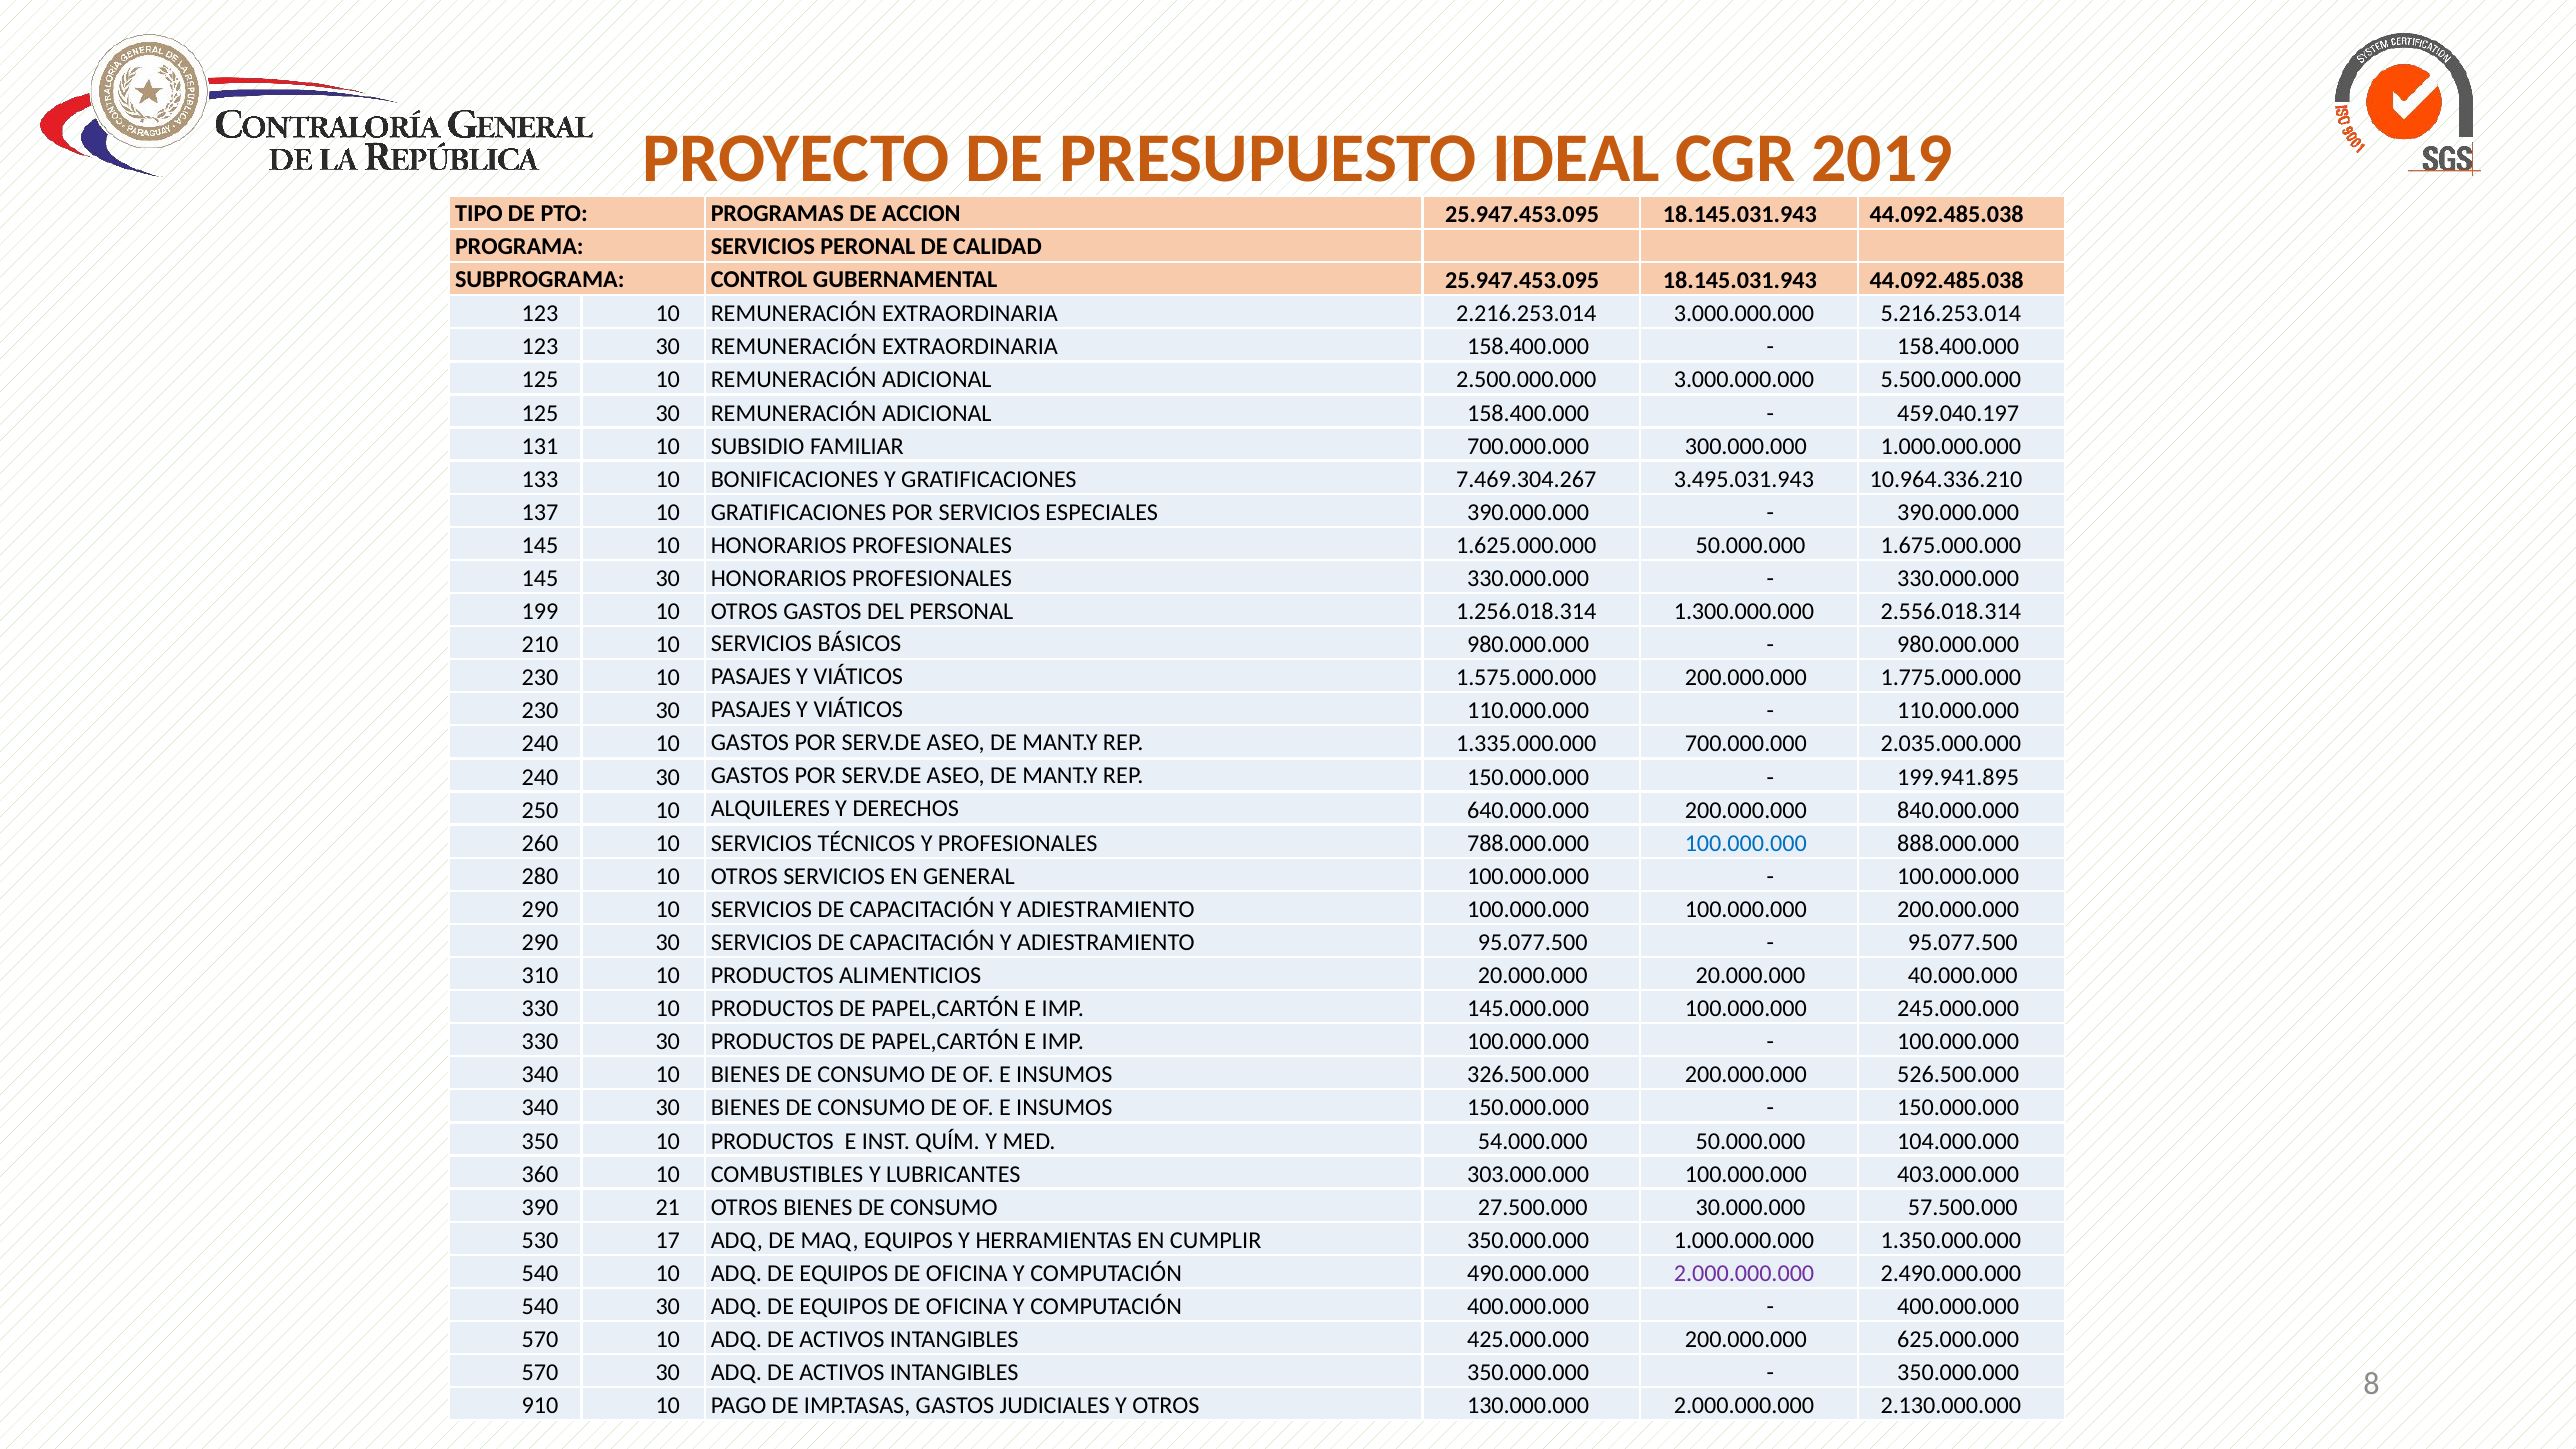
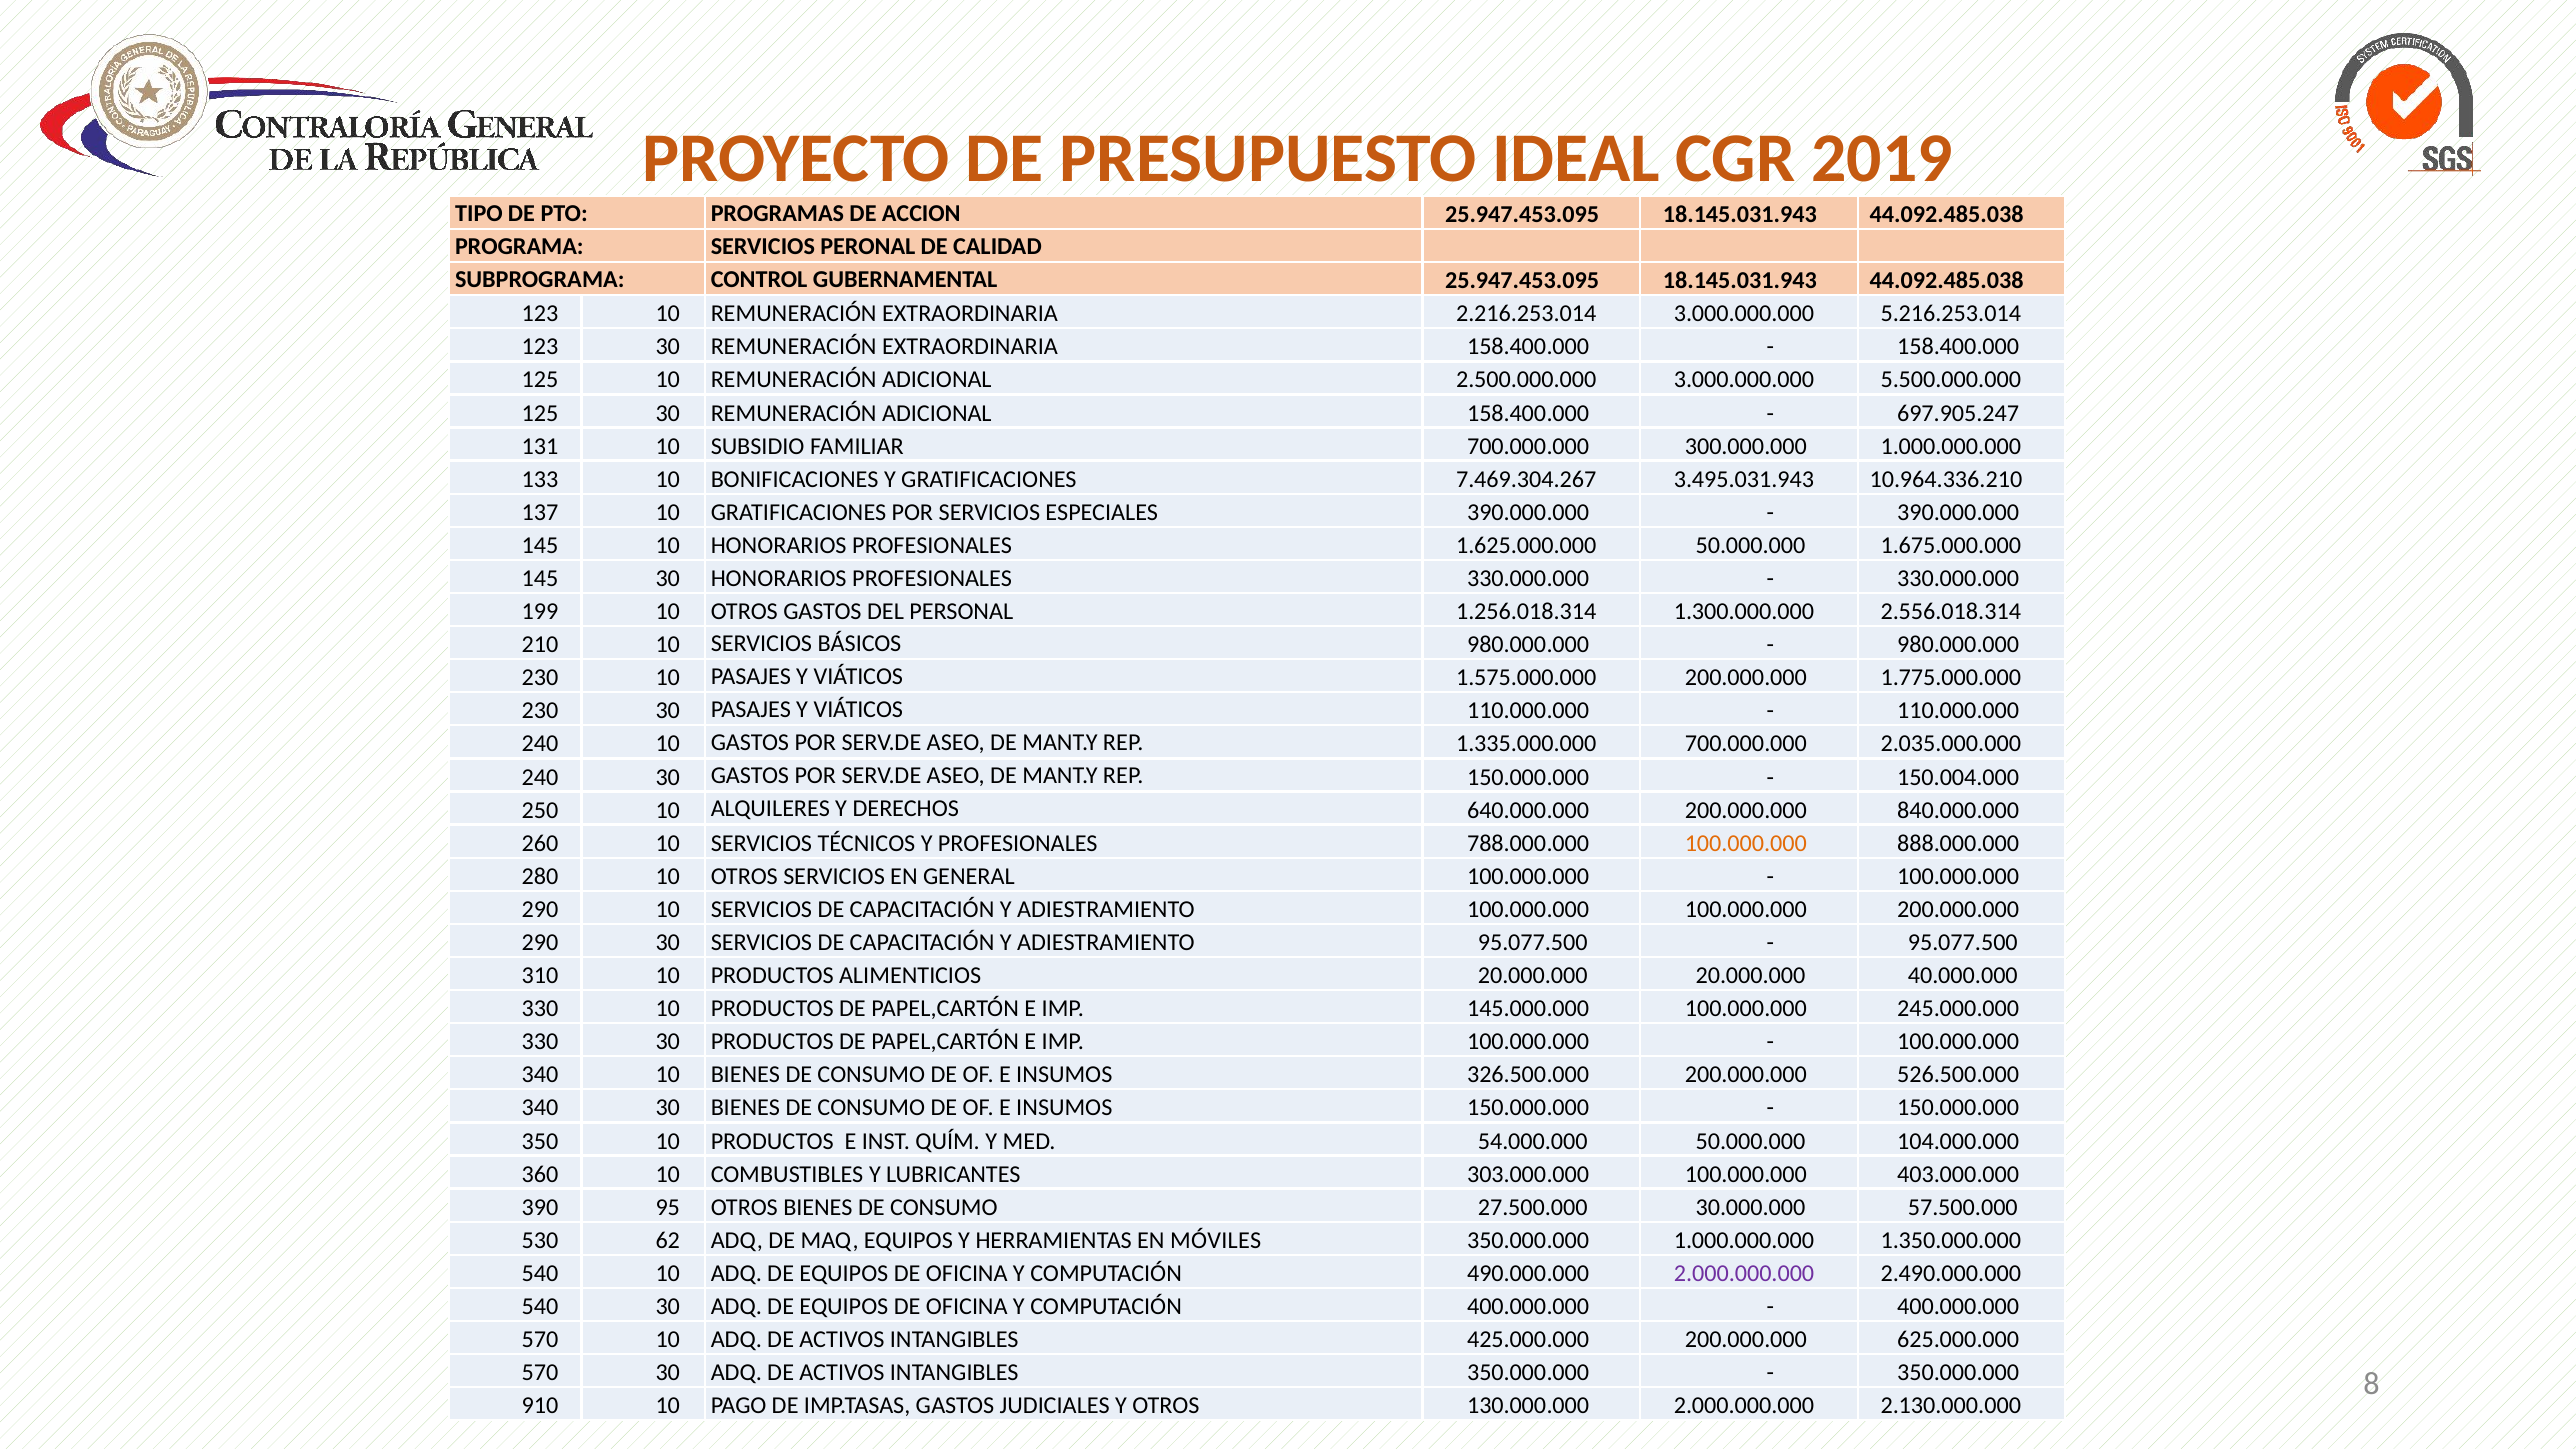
459.040.197: 459.040.197 -> 697.905.247
199.941.895: 199.941.895 -> 150.004.000
100.000.000 at (1746, 843) colour: blue -> orange
21: 21 -> 95
17: 17 -> 62
CUMPLIR: CUMPLIR -> MÓVILES
